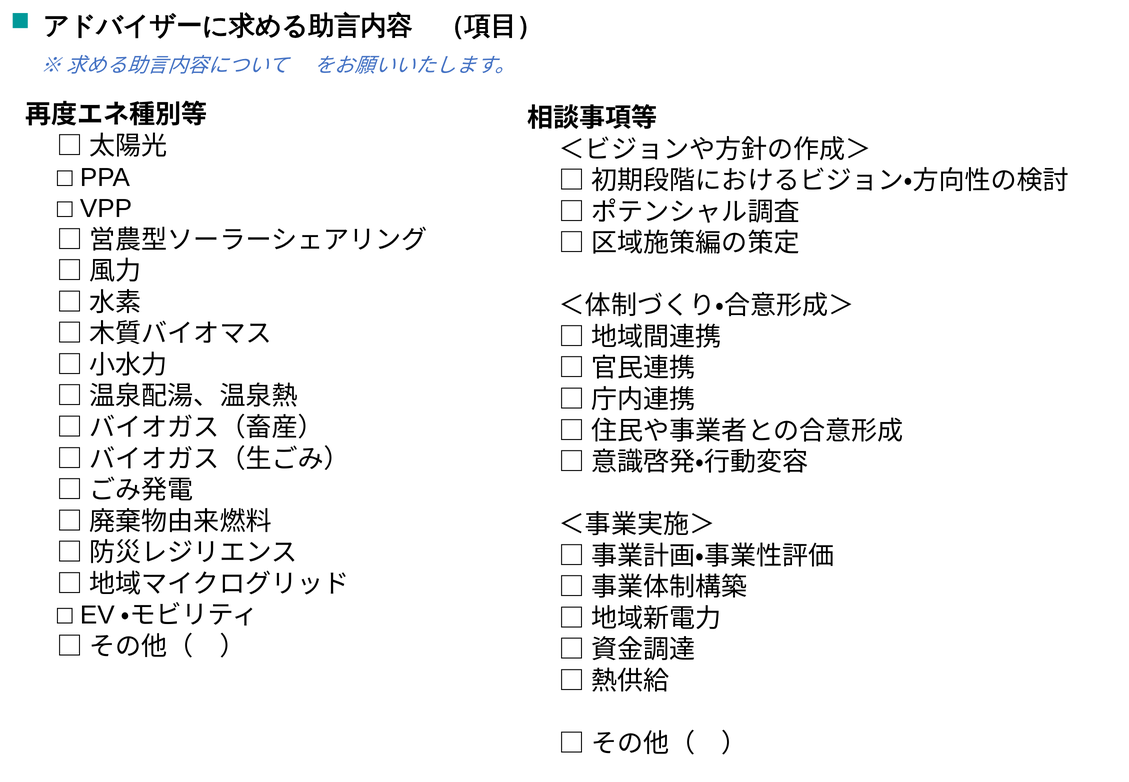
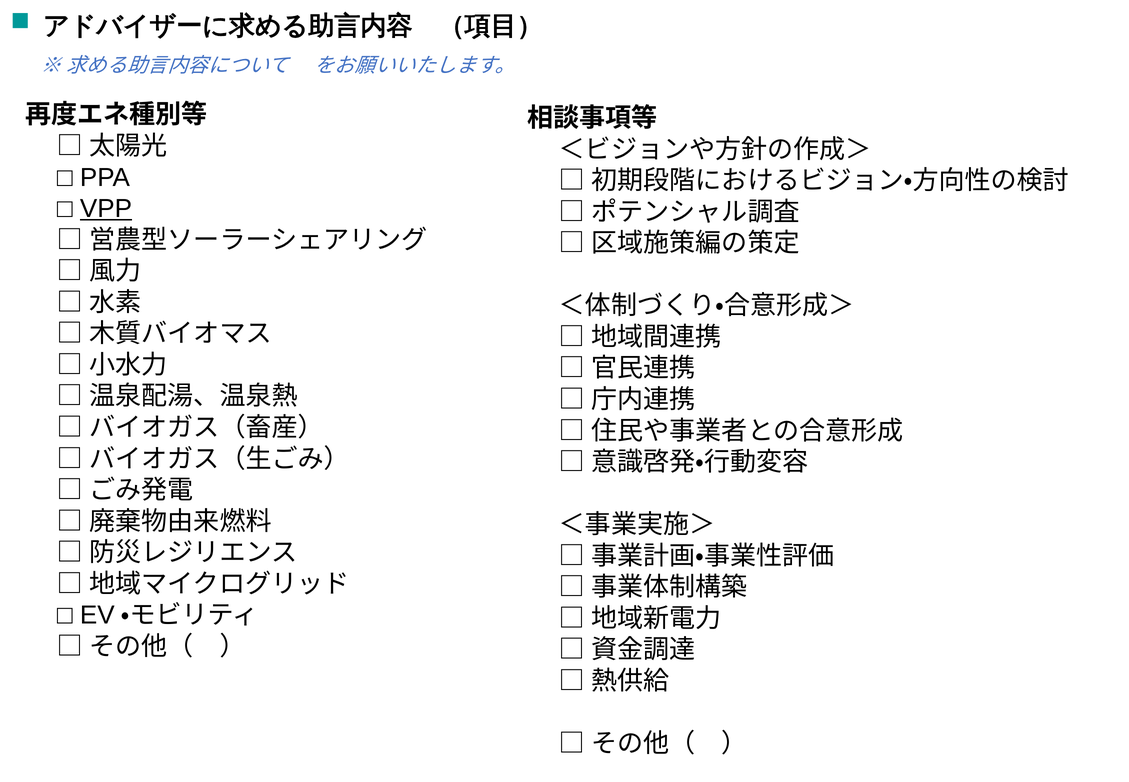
VPP underline: none -> present
